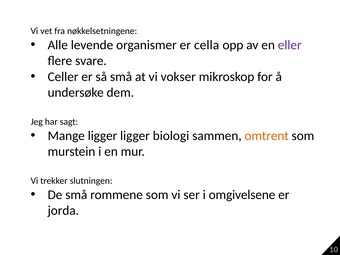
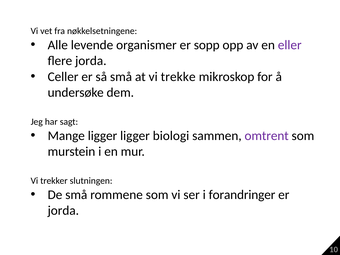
cella: cella -> sopp
flere svare: svare -> jorda
vokser: vokser -> trekke
omtrent colour: orange -> purple
omgivelsene: omgivelsene -> forandringer
